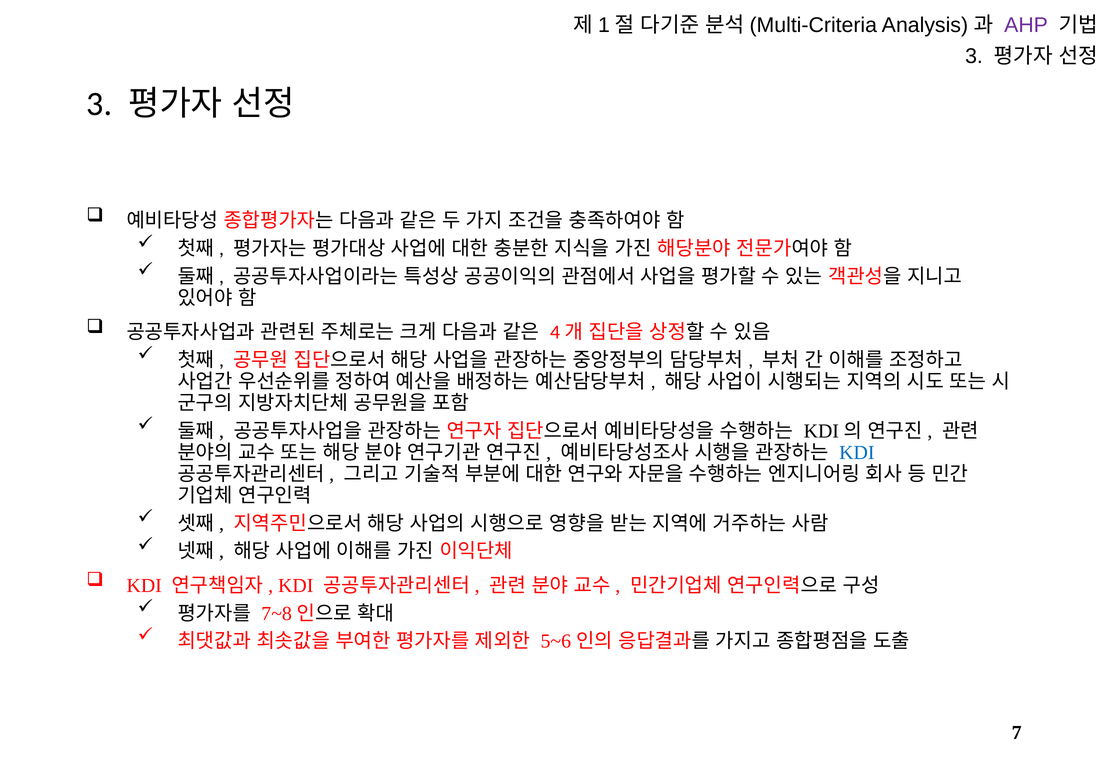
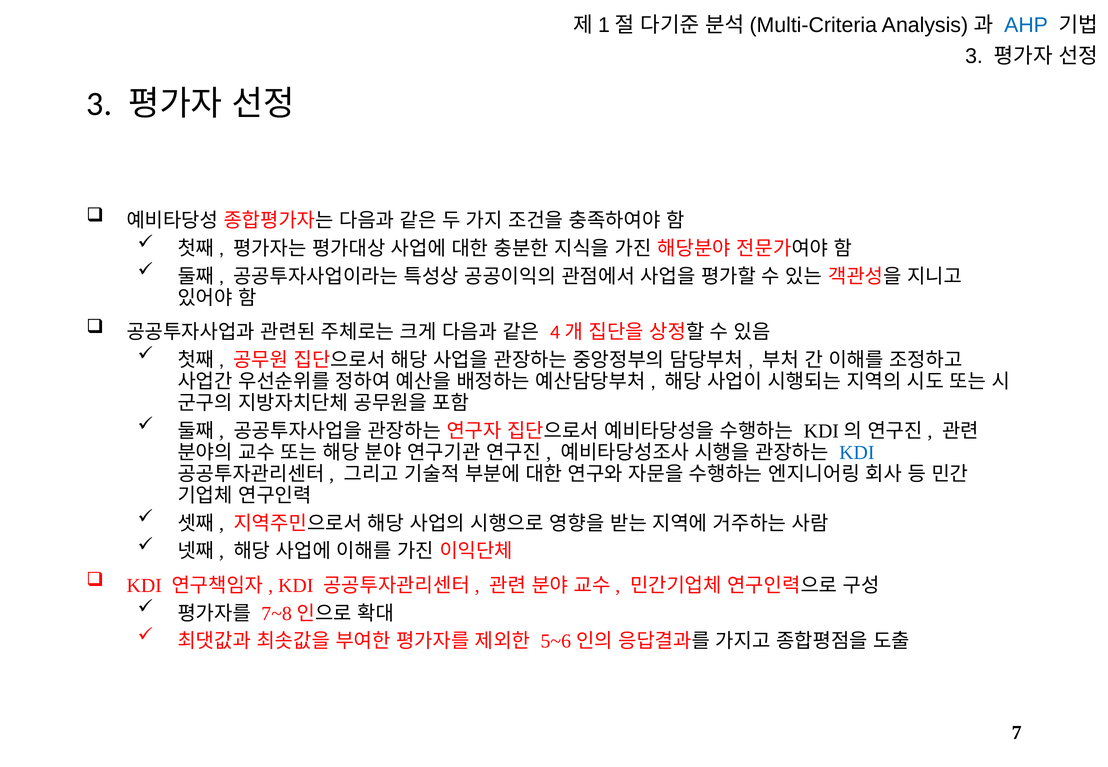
AHP colour: purple -> blue
